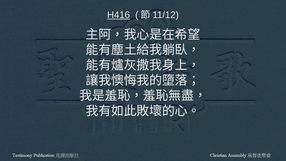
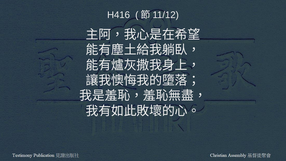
H416 underline: present -> none
